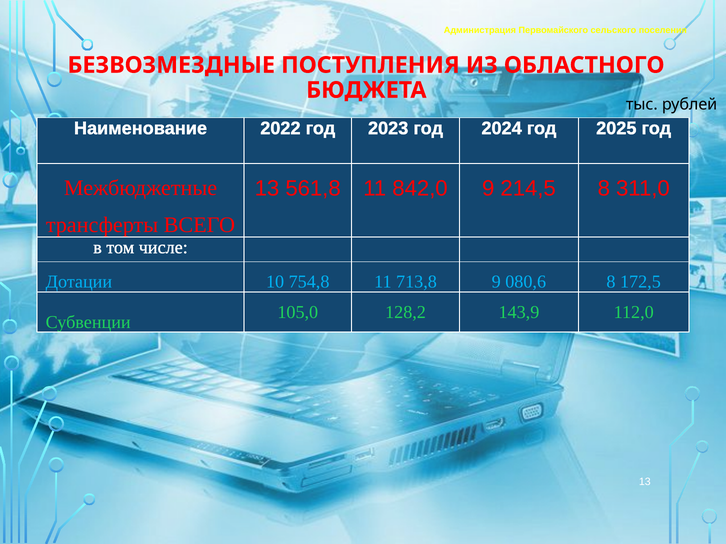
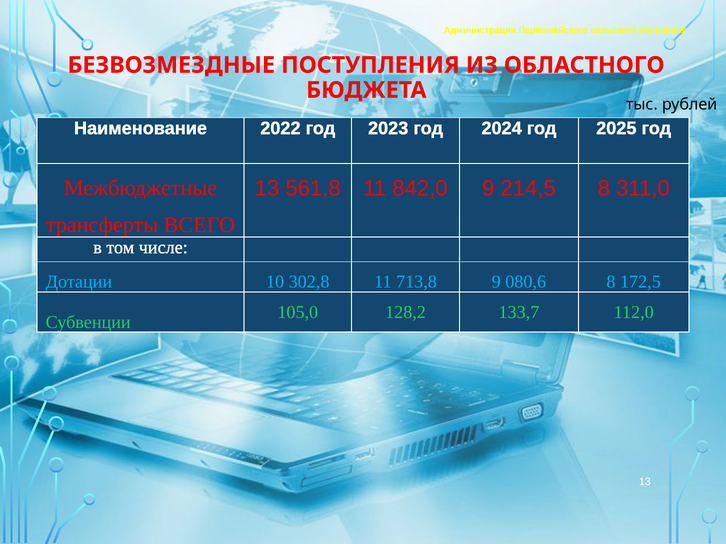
754,8: 754,8 -> 302,8
143,9: 143,9 -> 133,7
